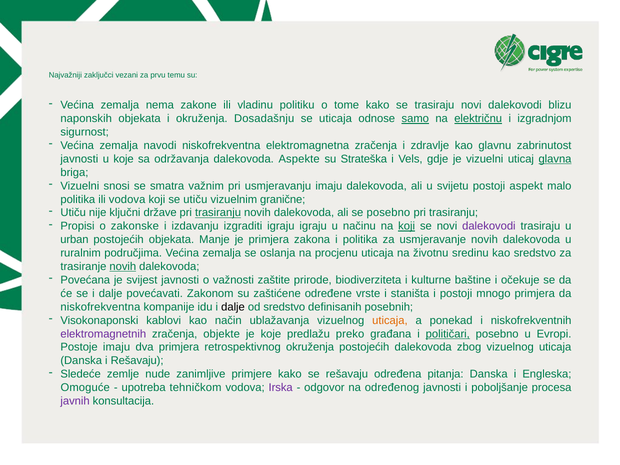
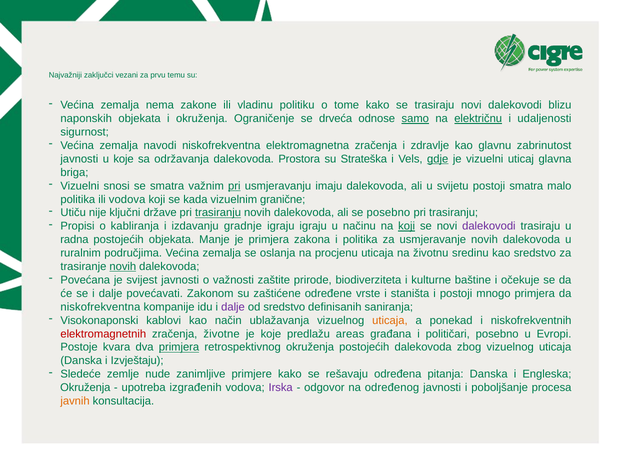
Dosadašnju: Dosadašnju -> Ograničenje
se uticaja: uticaja -> drveća
izgradnjom: izgradnjom -> udaljenosti
Aspekte: Aspekte -> Prostora
gdje underline: none -> present
glavna underline: present -> none
pri at (234, 186) underline: none -> present
postoji aspekt: aspekt -> smatra
se utiču: utiču -> kada
zakonske: zakonske -> kabliranja
izgraditi: izgraditi -> gradnje
urban: urban -> radna
dalje at (233, 307) colour: black -> purple
posebnih: posebnih -> saniranja
elektromagnetnih colour: purple -> red
objekte: objekte -> životne
preko: preko -> areas
političari underline: present -> none
Postoje imaju: imaju -> kvara
primjera at (179, 347) underline: none -> present
i Rešavaju: Rešavaju -> Izvještaju
Omoguće at (85, 388): Omoguće -> Okruženja
tehničkom: tehničkom -> izgrađenih
javnih colour: purple -> orange
